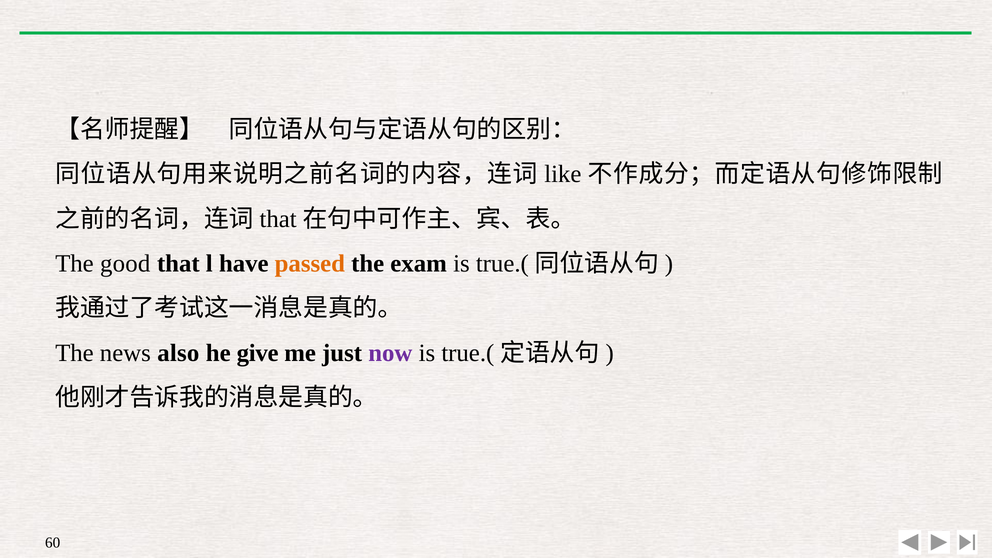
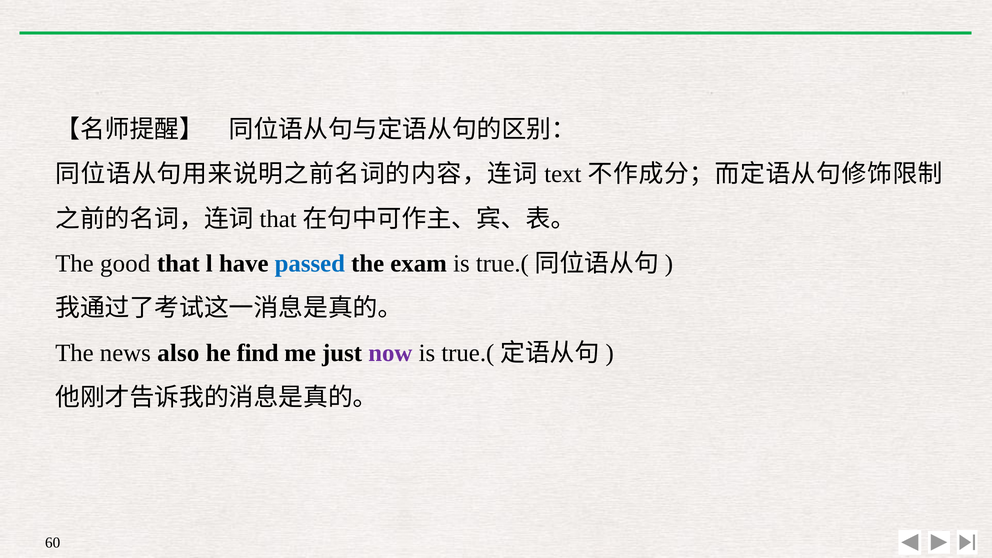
like: like -> text
passed colour: orange -> blue
give: give -> find
